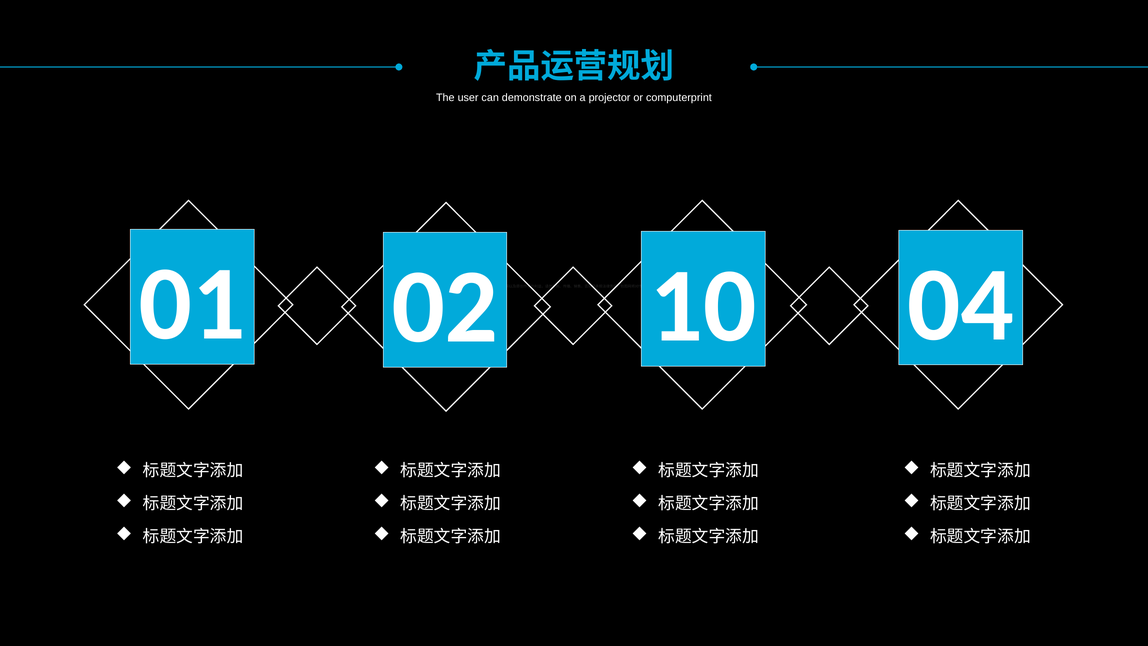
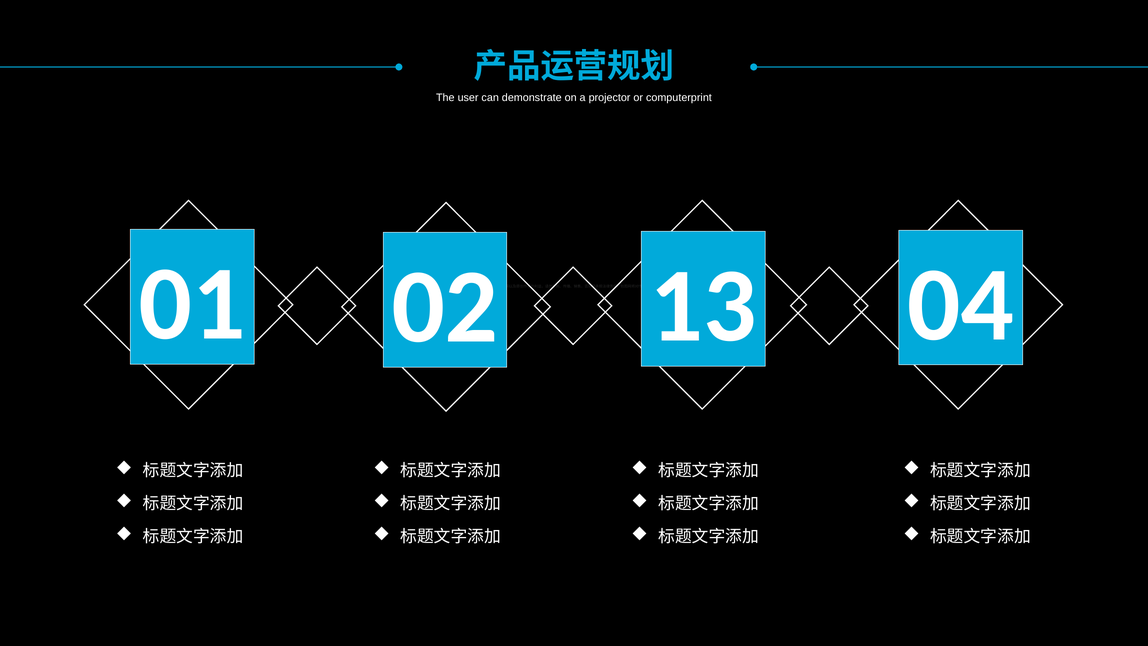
10: 10 -> 13
